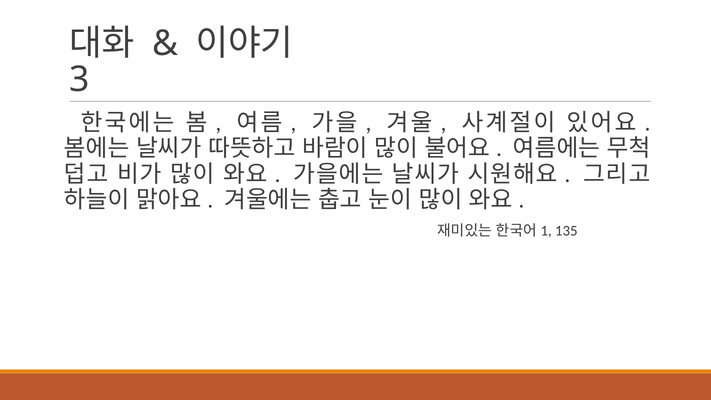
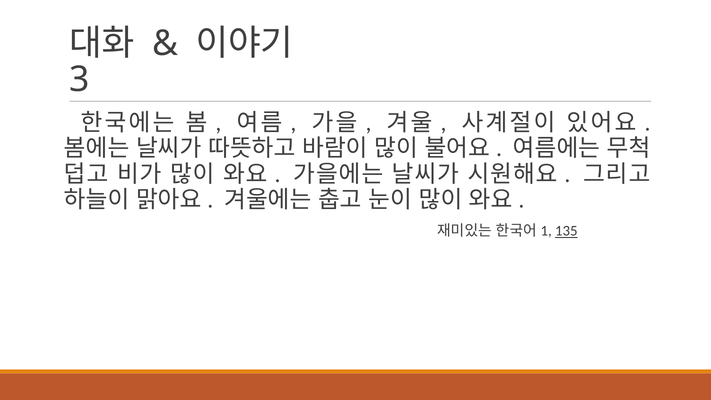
135 underline: none -> present
